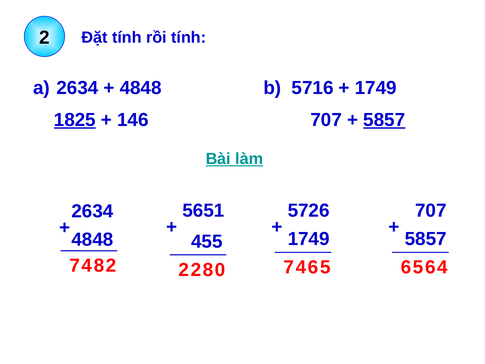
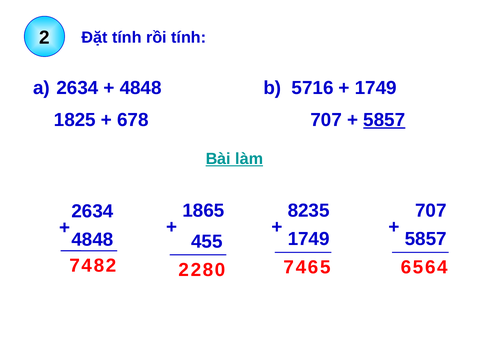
1825 underline: present -> none
146: 146 -> 678
5651: 5651 -> 1865
5726: 5726 -> 8235
